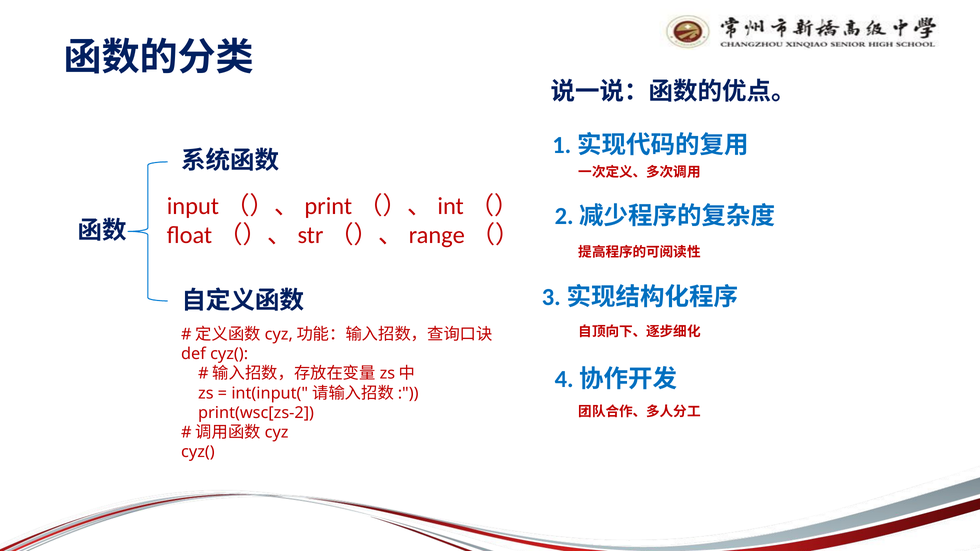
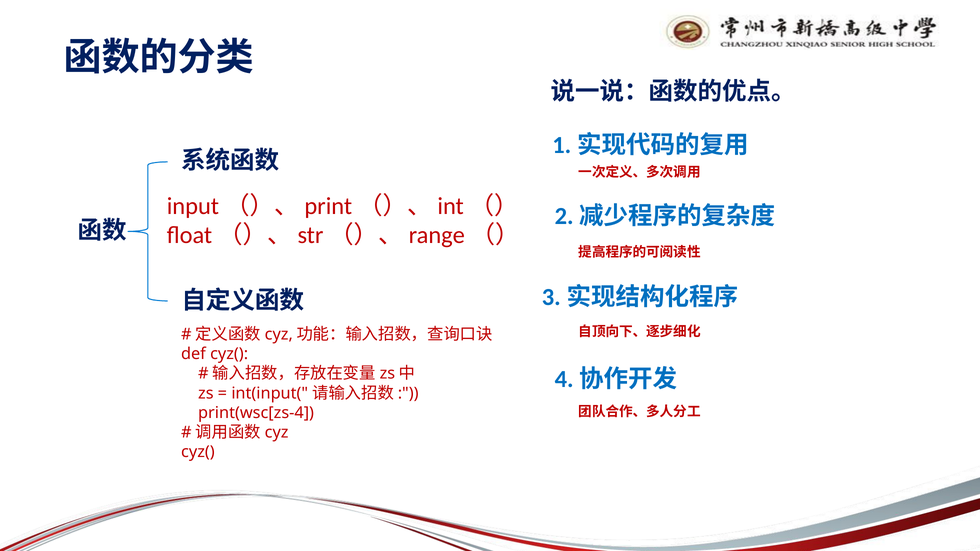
print(wsc[zs-2: print(wsc[zs-2 -> print(wsc[zs-4
